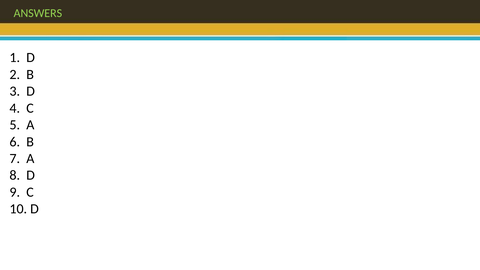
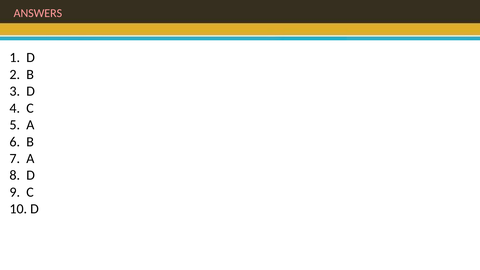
ANSWERS colour: light green -> pink
